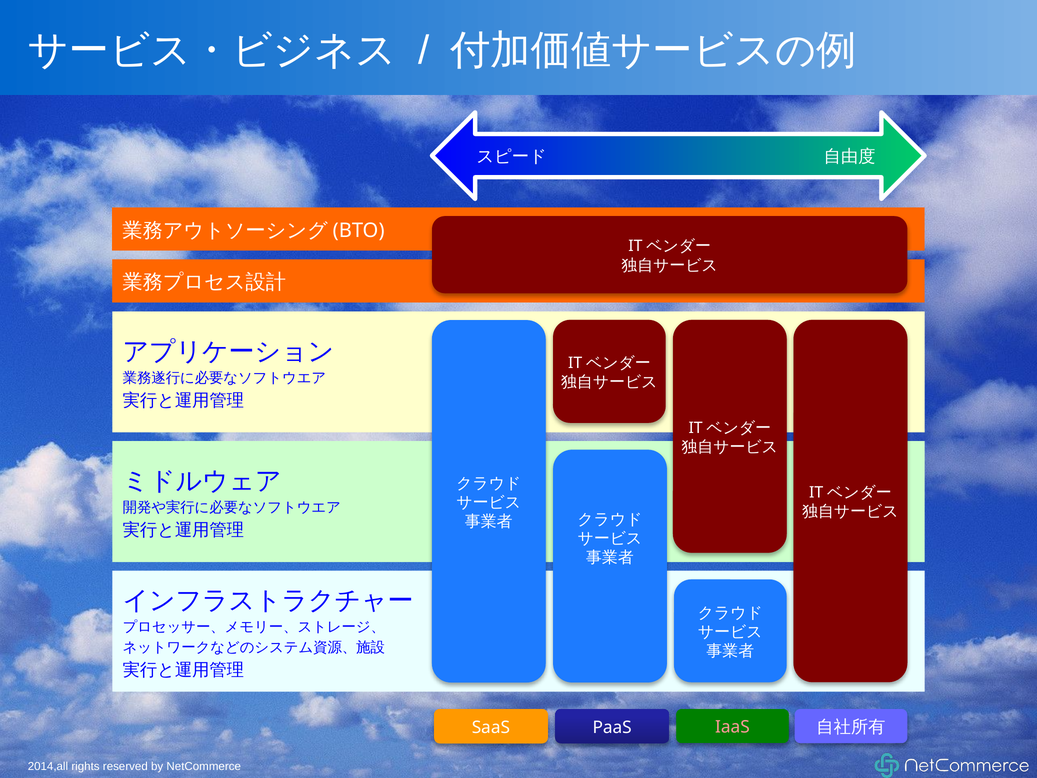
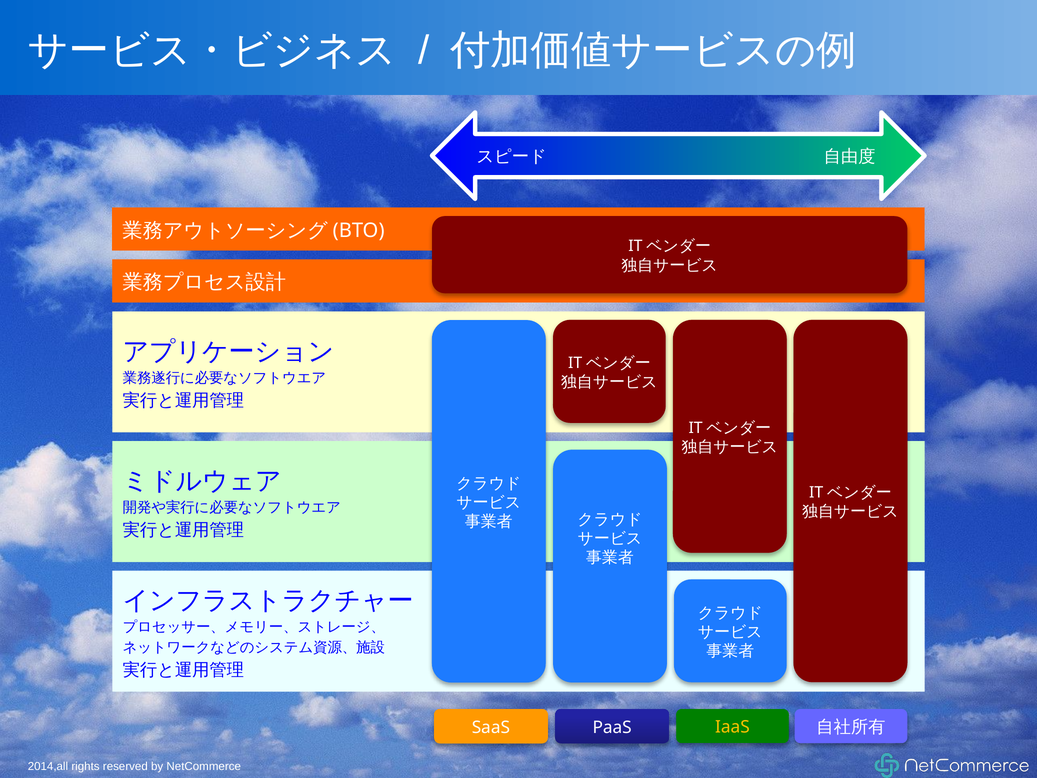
IaaS colour: pink -> yellow
